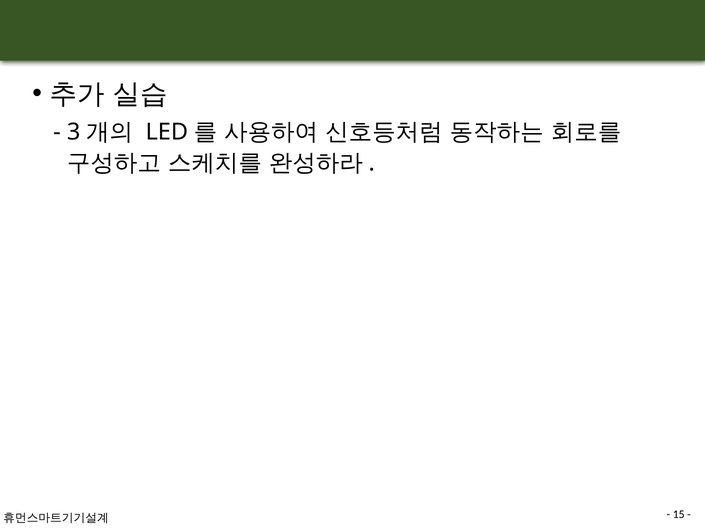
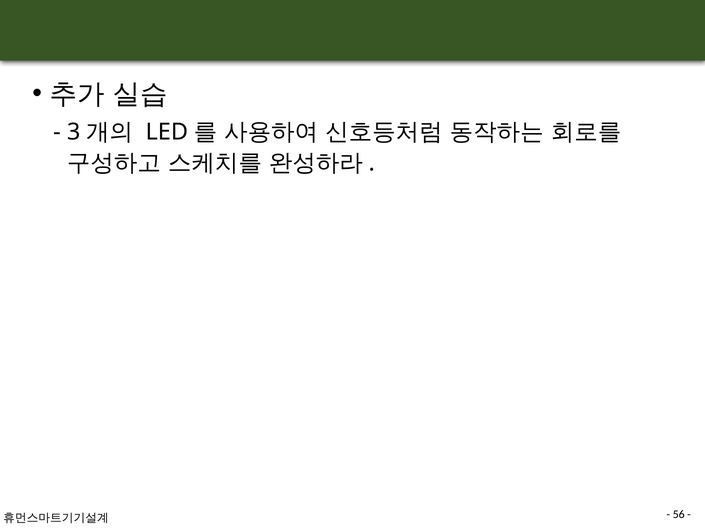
15: 15 -> 56
